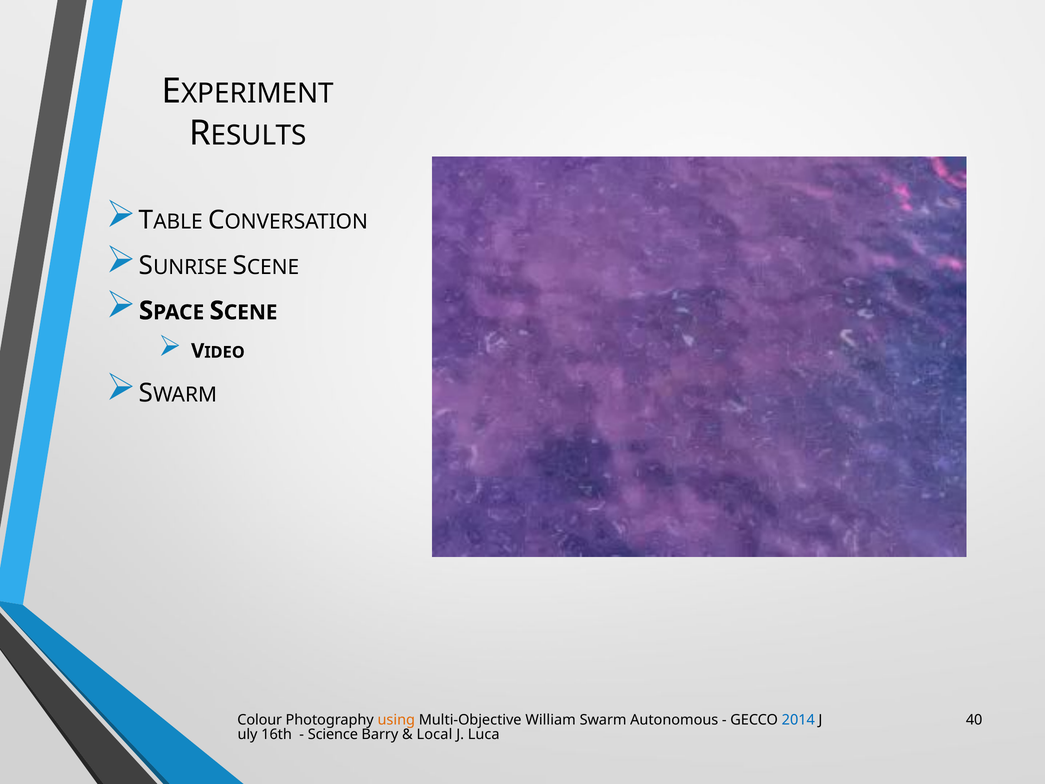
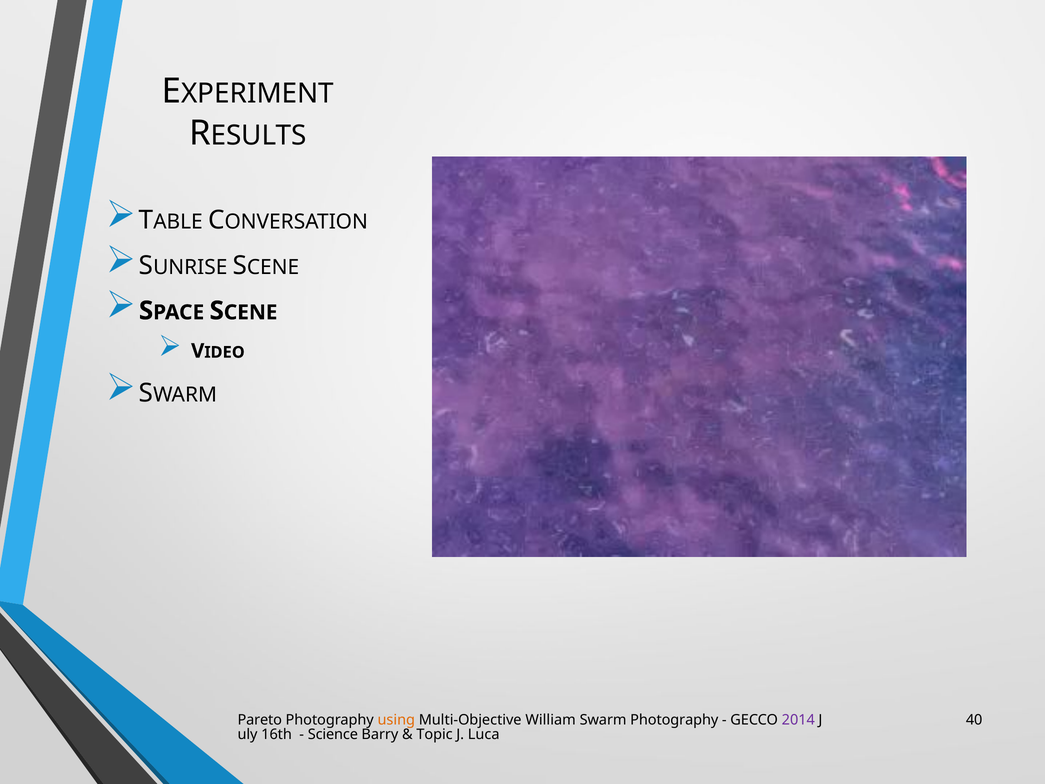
Colour: Colour -> Pareto
Swarm Autonomous: Autonomous -> Photography
2014 colour: blue -> purple
Local: Local -> Topic
